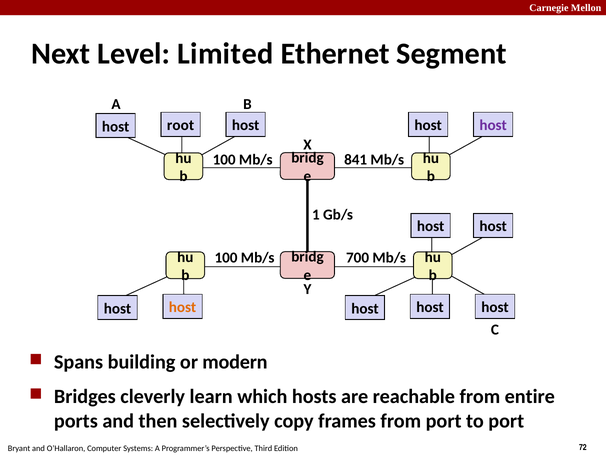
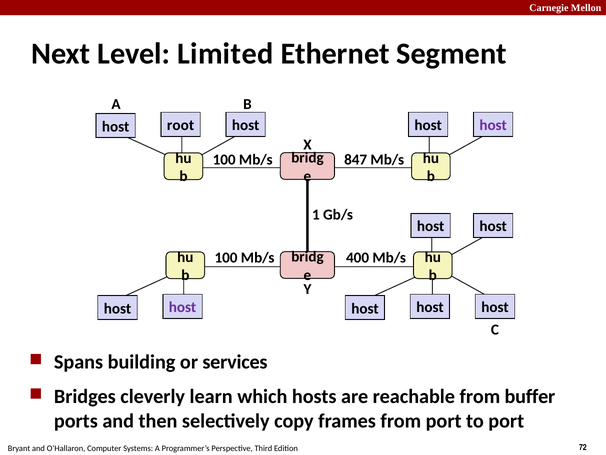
841: 841 -> 847
700: 700 -> 400
host at (183, 307) colour: orange -> purple
modern: modern -> services
entire: entire -> buffer
